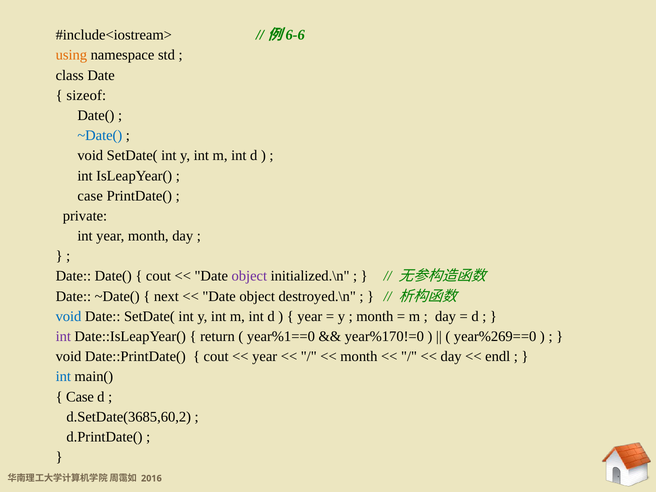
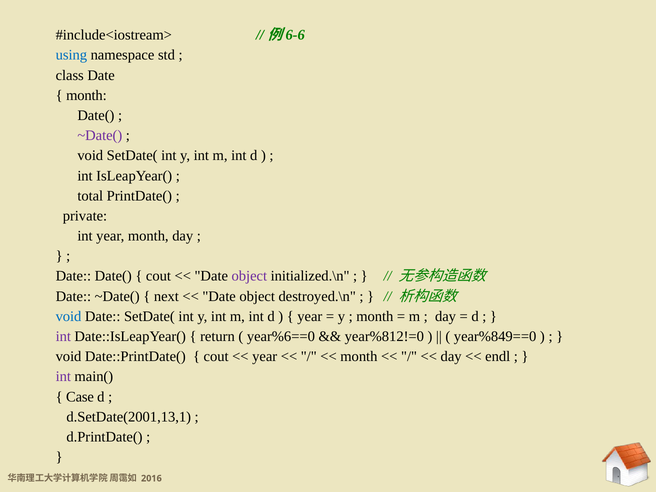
using colour: orange -> blue
sizeof at (86, 95): sizeof -> month
~Date( at (100, 136) colour: blue -> purple
case at (90, 196): case -> total
year%1==0: year%1==0 -> year%6==0
year%170!=0: year%170!=0 -> year%812!=0
year%269==0: year%269==0 -> year%849==0
int at (63, 377) colour: blue -> purple
d.SetDate(3685,60,2: d.SetDate(3685,60,2 -> d.SetDate(2001,13,1
